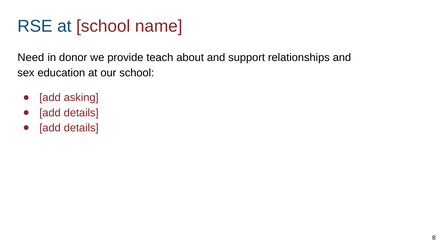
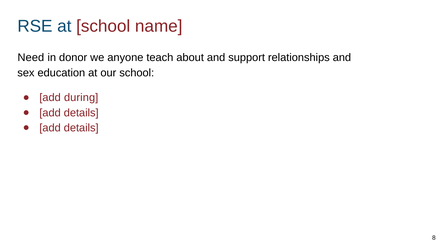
provide: provide -> anyone
asking: asking -> during
